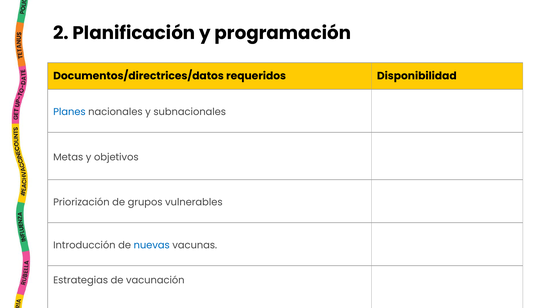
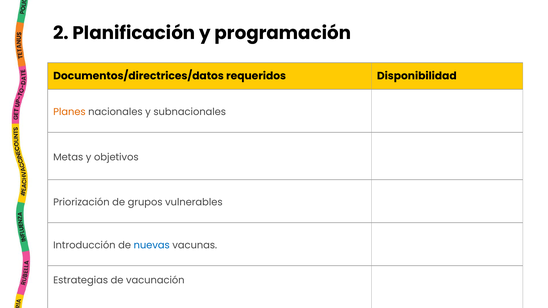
Planes colour: blue -> orange
